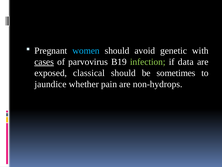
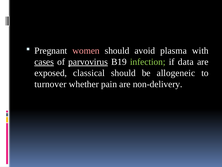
women colour: light blue -> pink
genetic: genetic -> plasma
parvovirus underline: none -> present
sometimes: sometimes -> allogeneic
jaundice: jaundice -> turnover
non-hydrops: non-hydrops -> non-delivery
